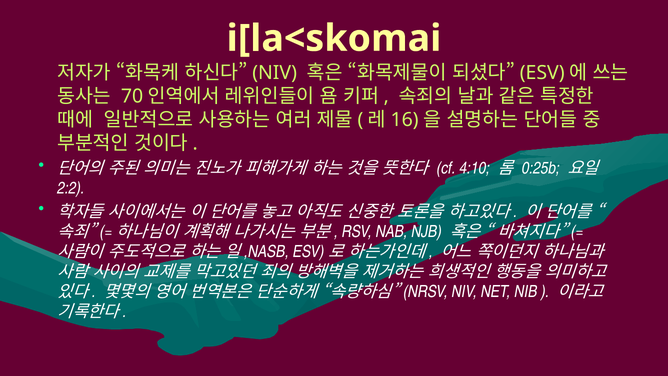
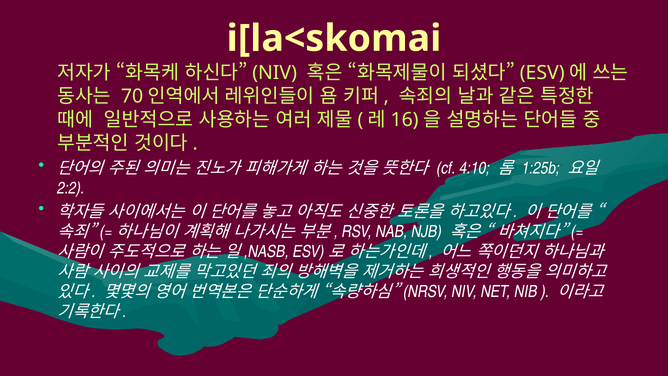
0:25b: 0:25b -> 1:25b
